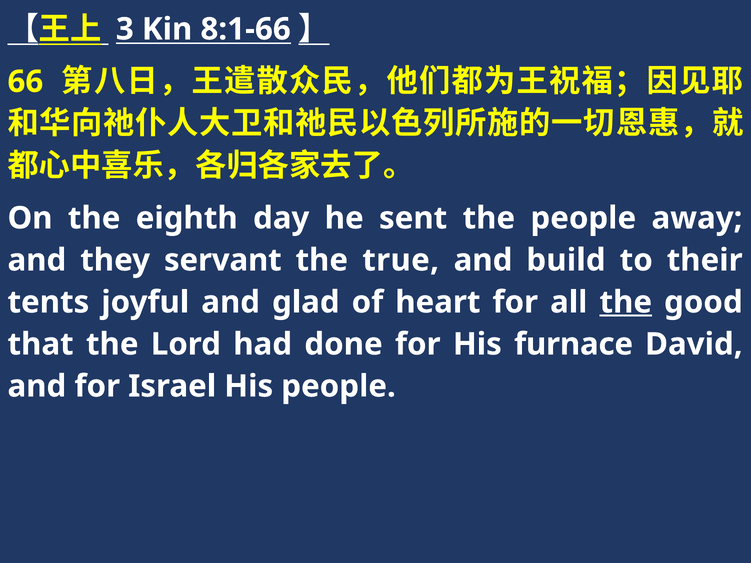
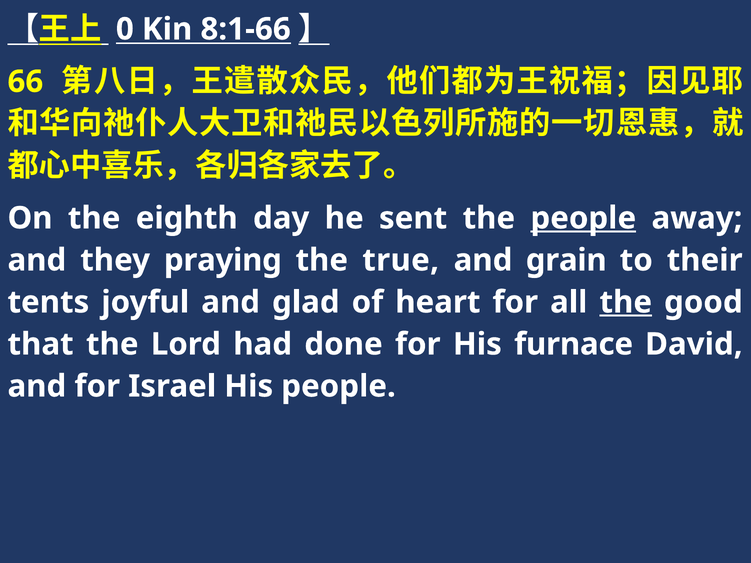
3: 3 -> 0
people at (583, 218) underline: none -> present
servant: servant -> praying
build: build -> grain
